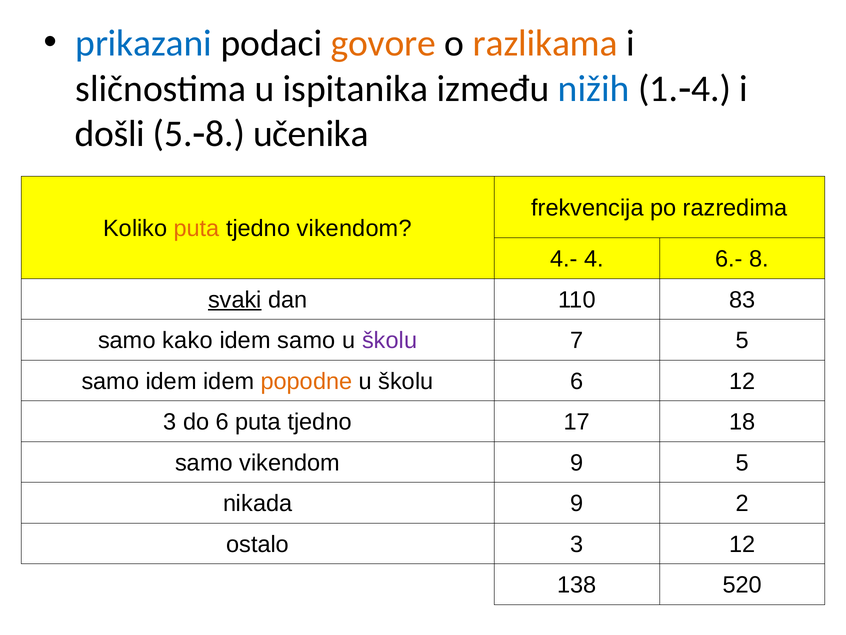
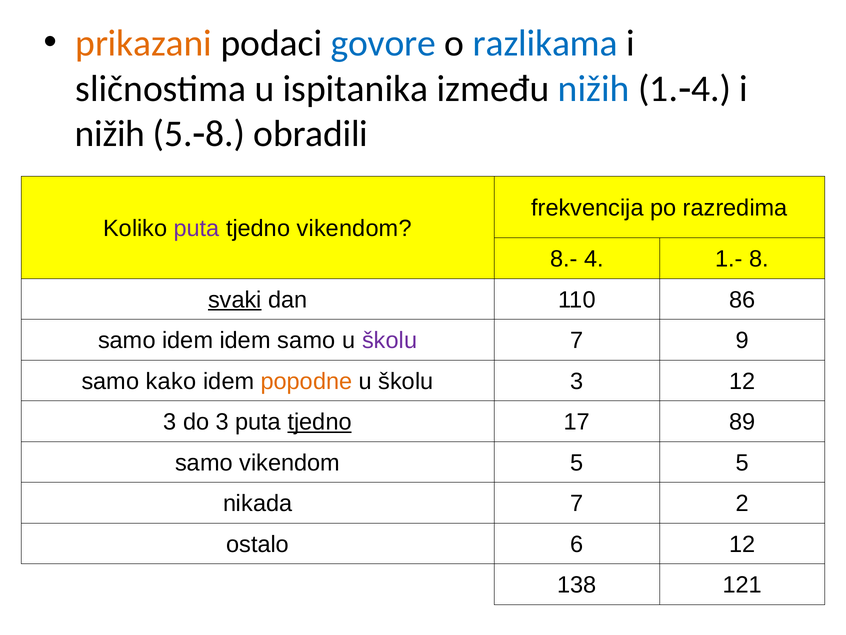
prikazani colour: blue -> orange
govore colour: orange -> blue
razlikama colour: orange -> blue
došli at (110, 134): došli -> nižih
učenika: učenika -> obradili
puta at (197, 228) colour: orange -> purple
4.-: 4.- -> 8.-
6.-: 6.- -> 1.-
83: 83 -> 86
samo kako: kako -> idem
7 5: 5 -> 9
samo idem: idem -> kako
školu 6: 6 -> 3
do 6: 6 -> 3
tjedno at (320, 422) underline: none -> present
18: 18 -> 89
vikendom 9: 9 -> 5
nikada 9: 9 -> 7
ostalo 3: 3 -> 6
520: 520 -> 121
